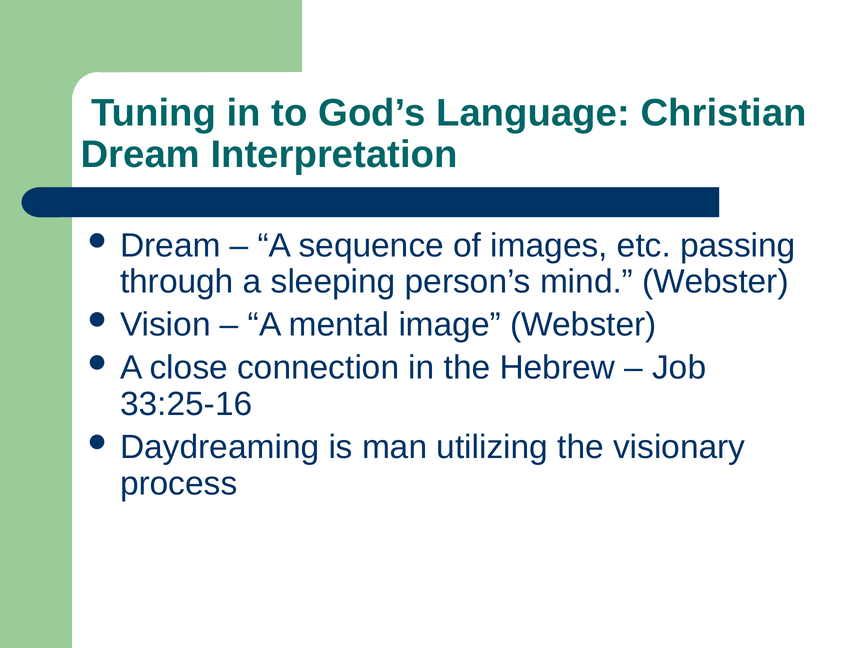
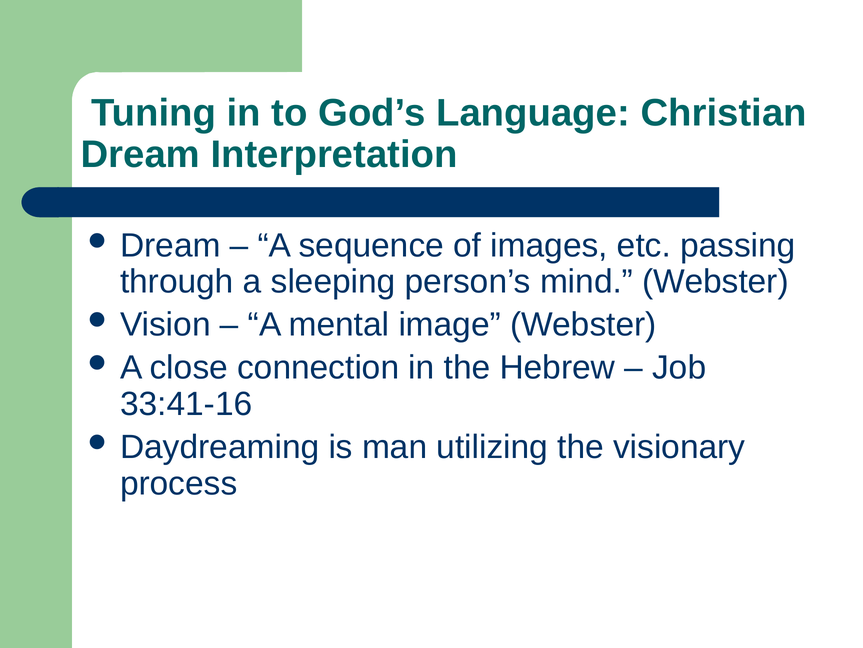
33:25-16: 33:25-16 -> 33:41-16
